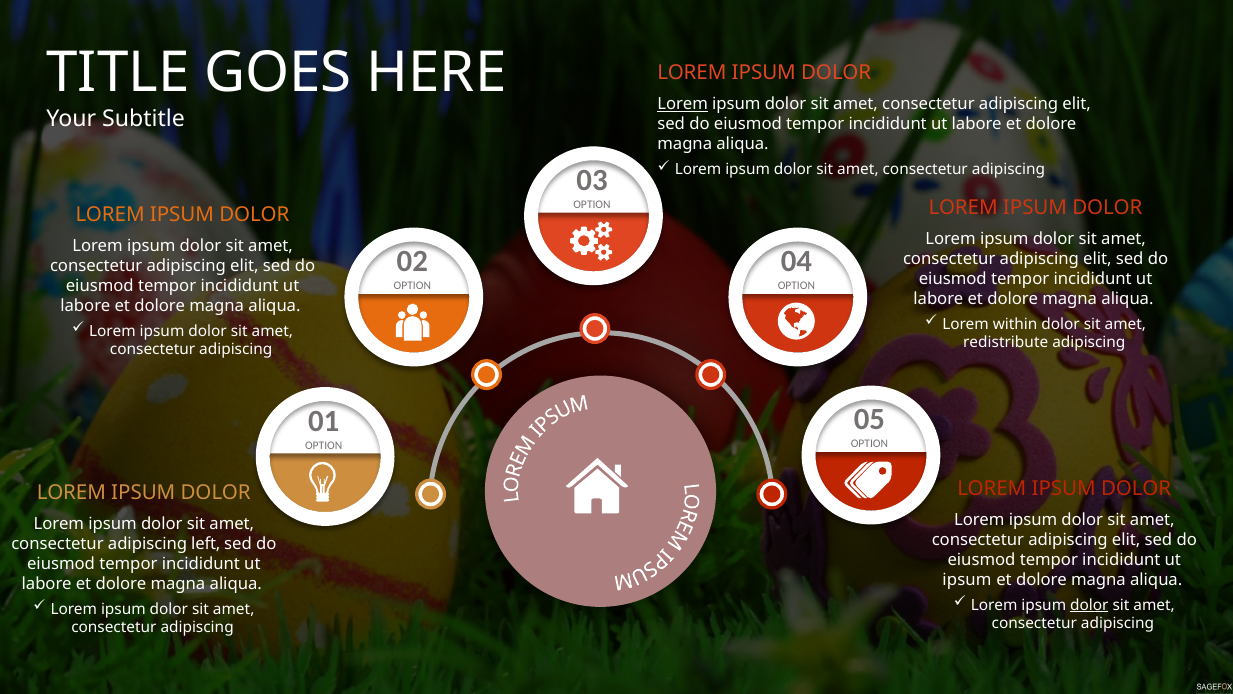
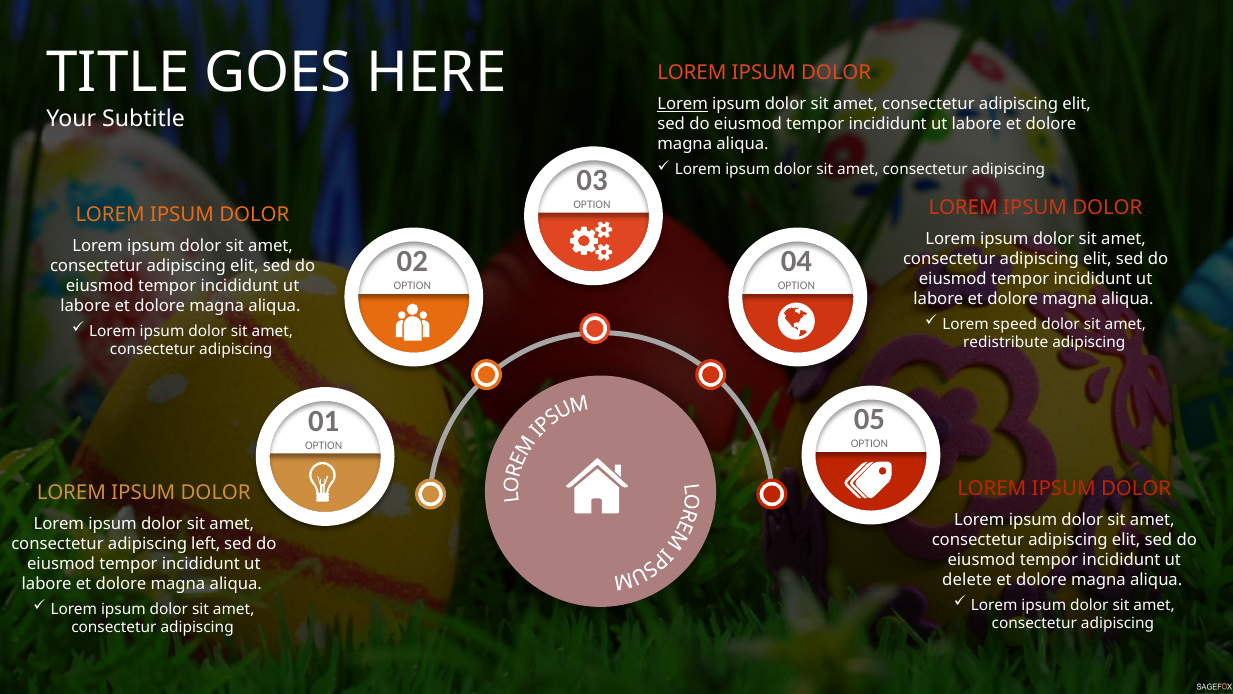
within: within -> speed
ipsum at (967, 580): ipsum -> delete
dolor at (1089, 605) underline: present -> none
